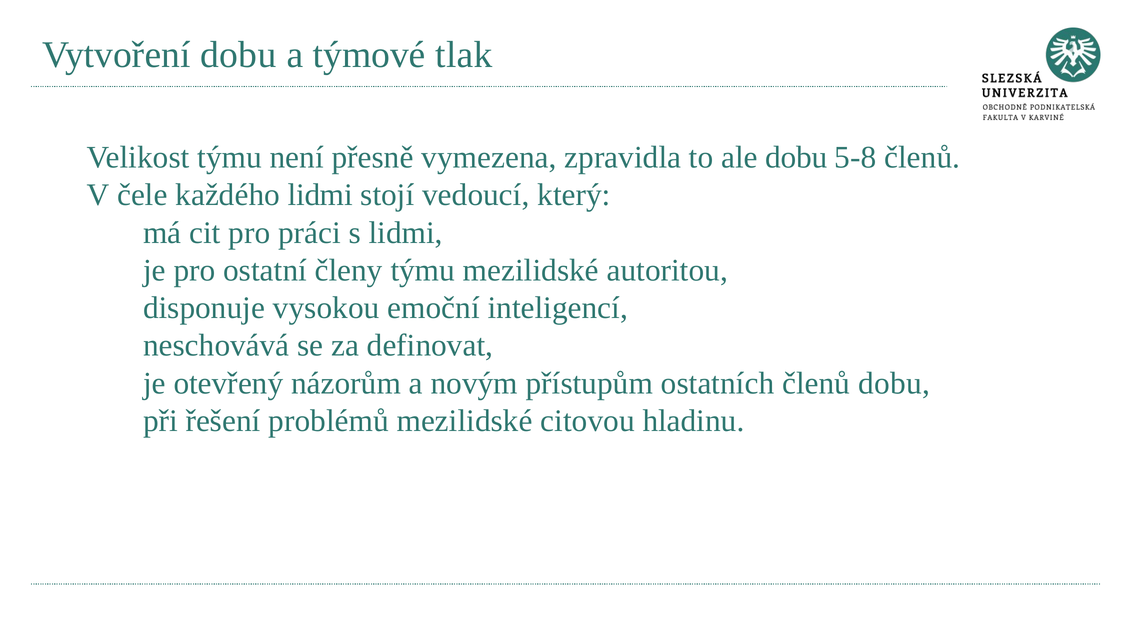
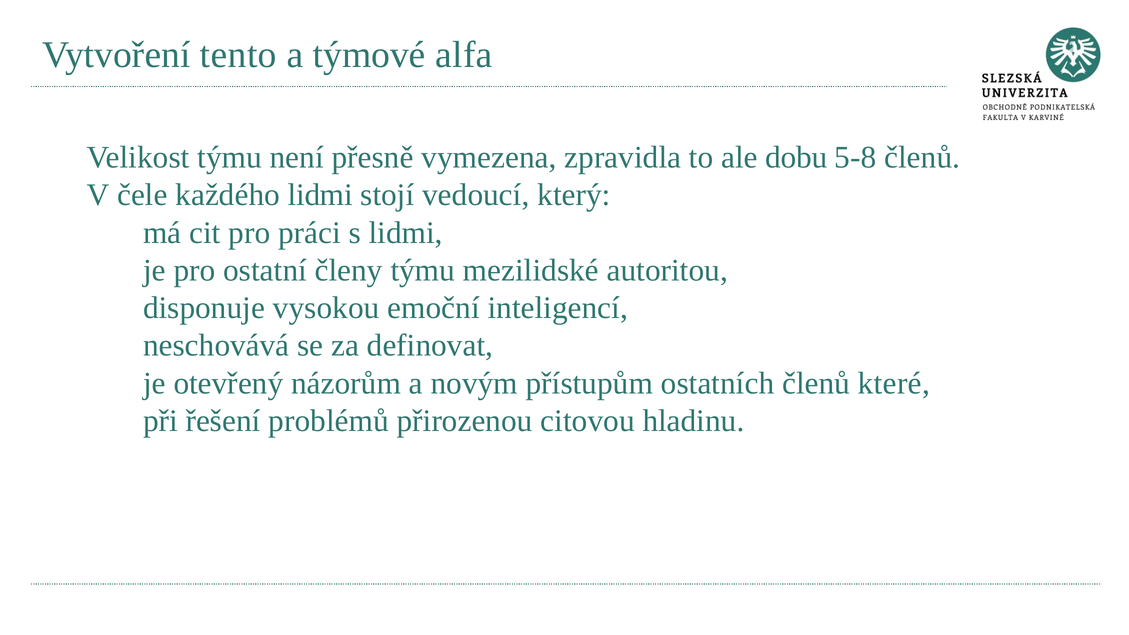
Vytvoření dobu: dobu -> tento
tlak: tlak -> alfa
členů dobu: dobu -> které
problémů mezilidské: mezilidské -> přirozenou
